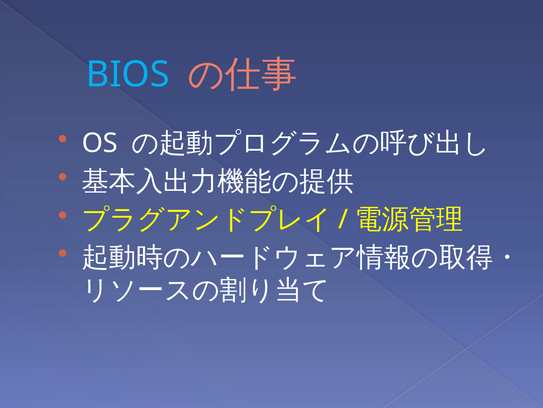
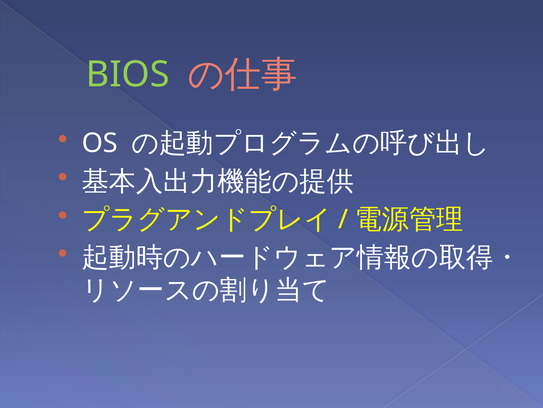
BIOS colour: light blue -> light green
